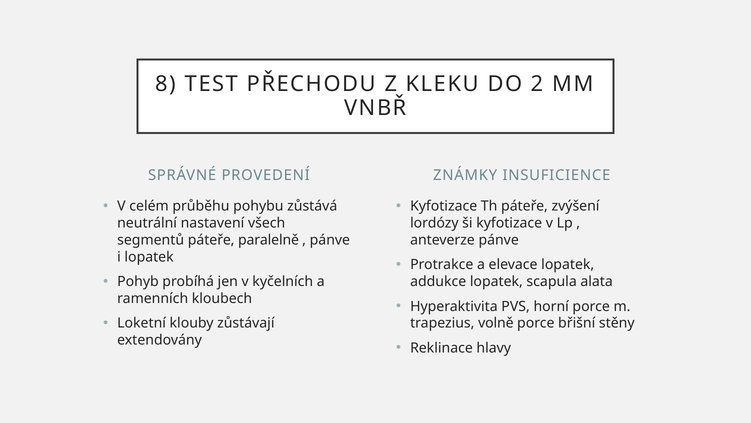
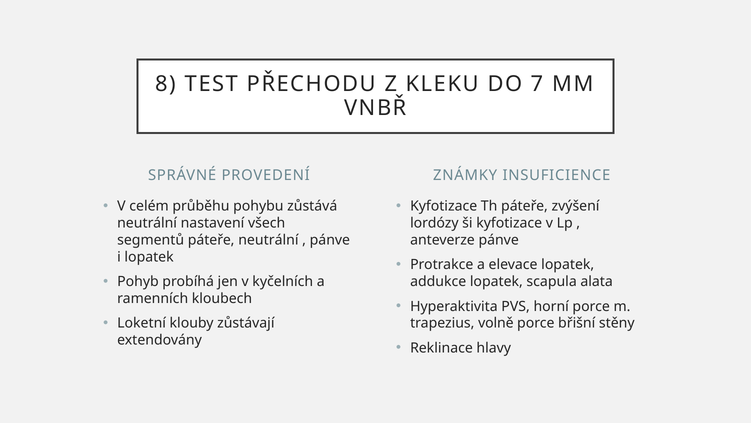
2: 2 -> 7
páteře paralelně: paralelně -> neutrální
